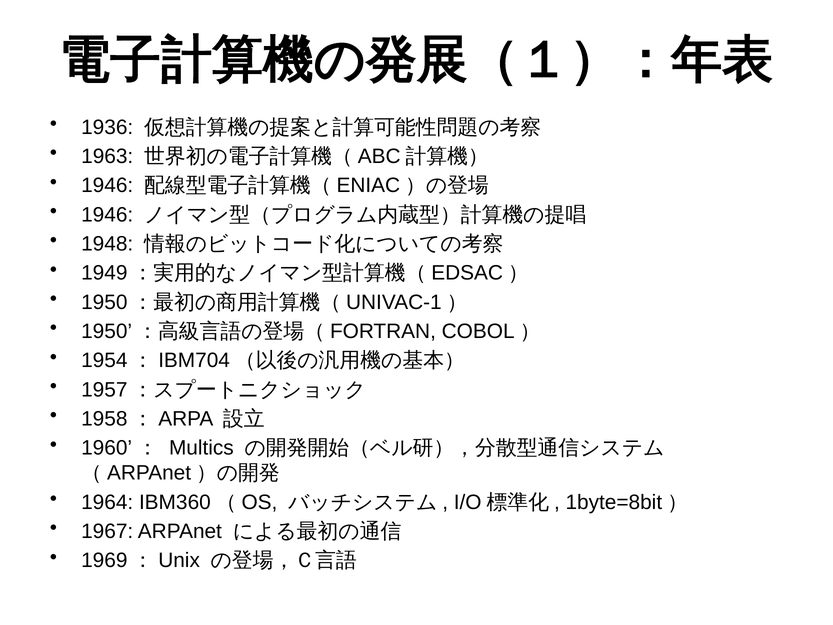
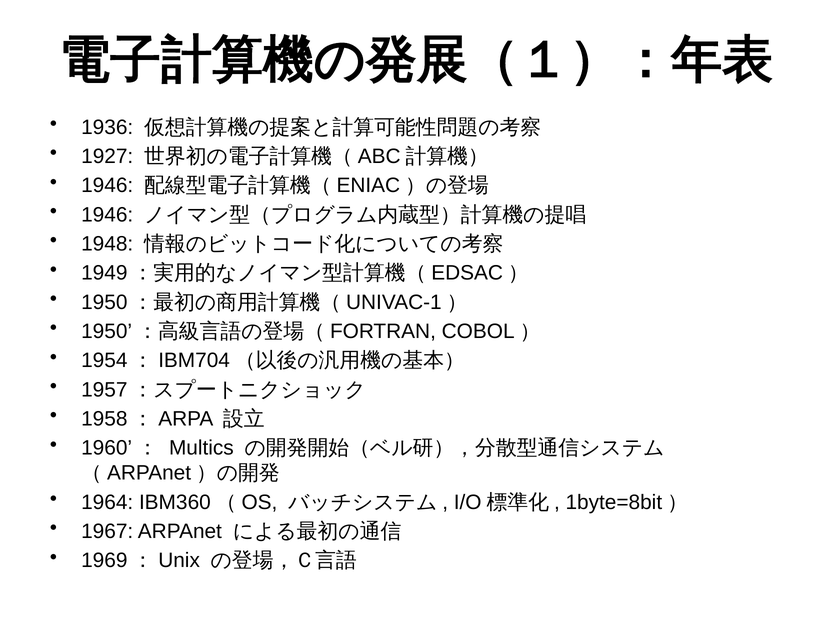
1963: 1963 -> 1927
